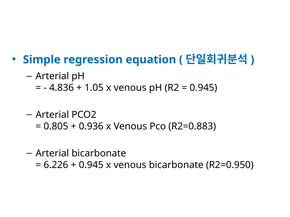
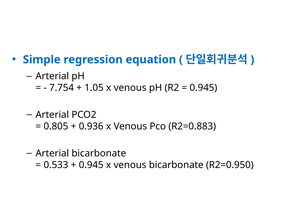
4.836: 4.836 -> 7.754
6.226: 6.226 -> 0.533
